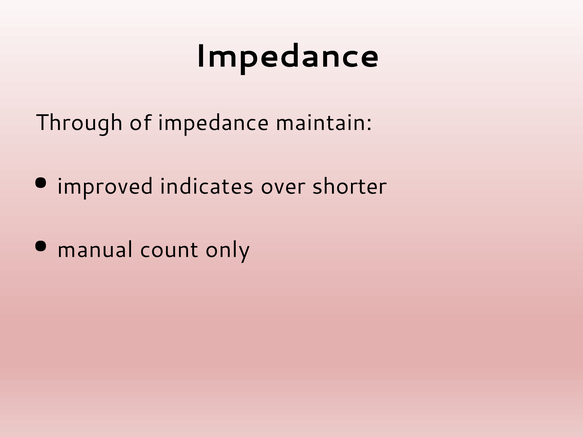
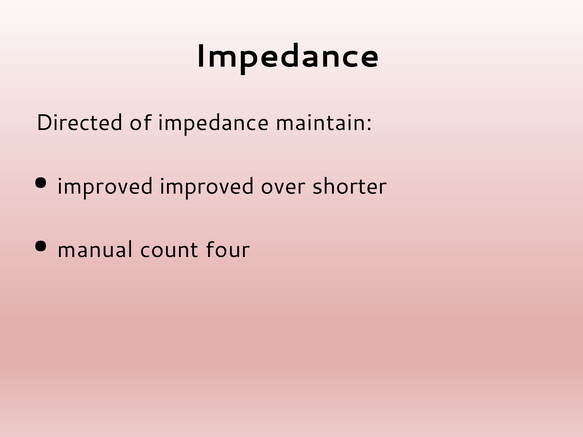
Through: Through -> Directed
improved indicates: indicates -> improved
only: only -> four
